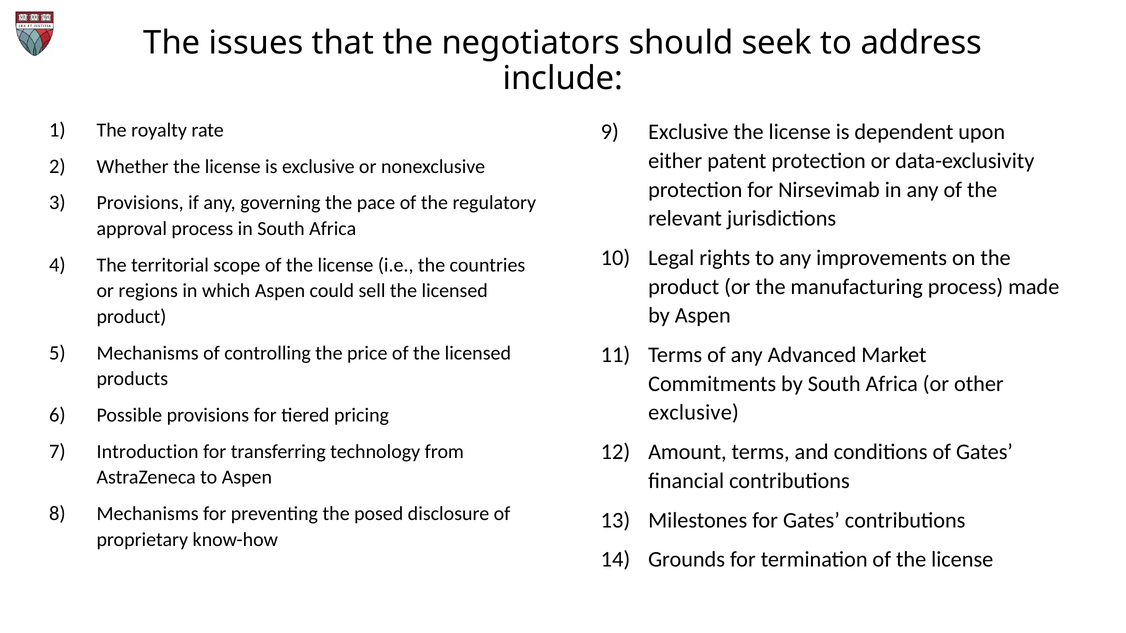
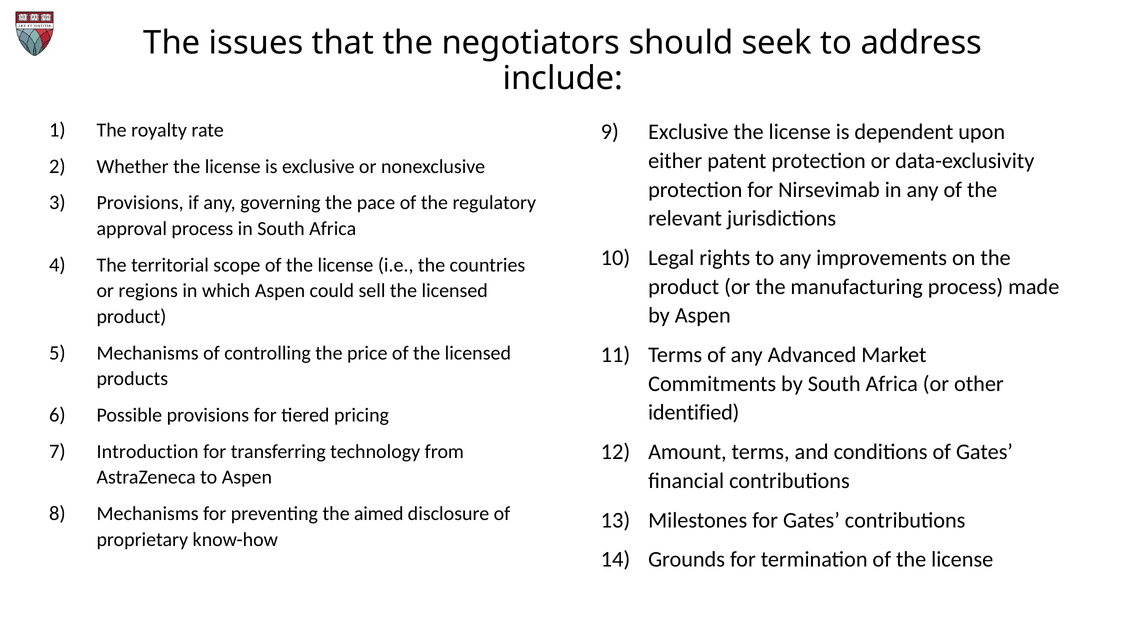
exclusive at (694, 413): exclusive -> identified
posed: posed -> aimed
